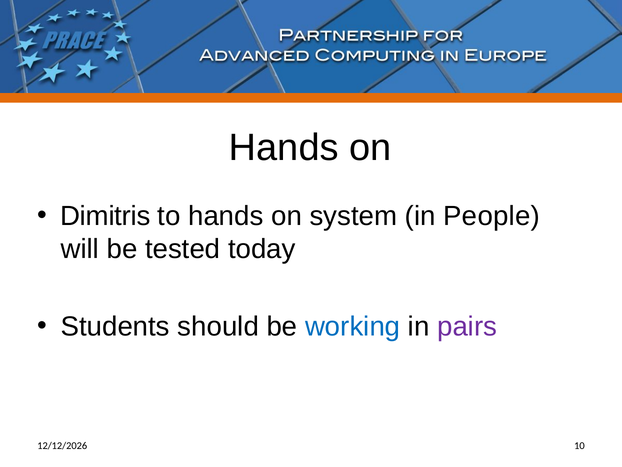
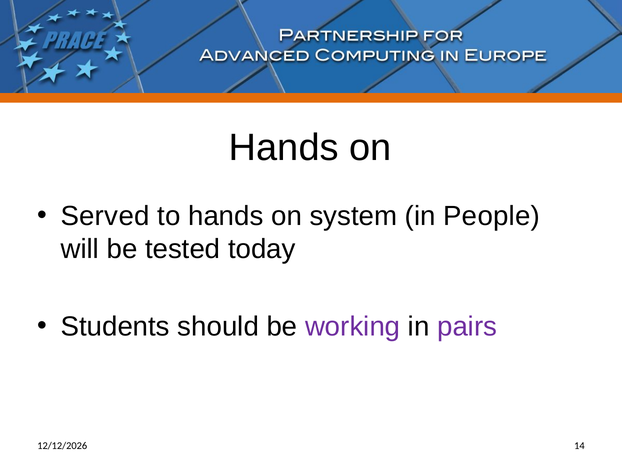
Dimitris: Dimitris -> Served
working colour: blue -> purple
10: 10 -> 14
